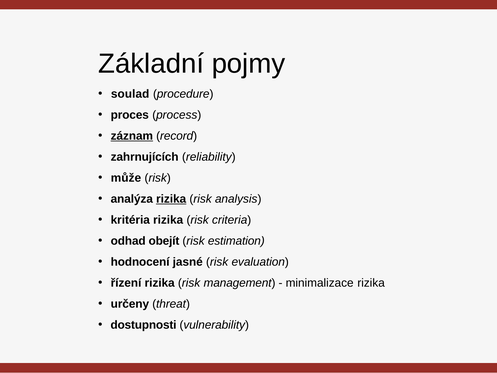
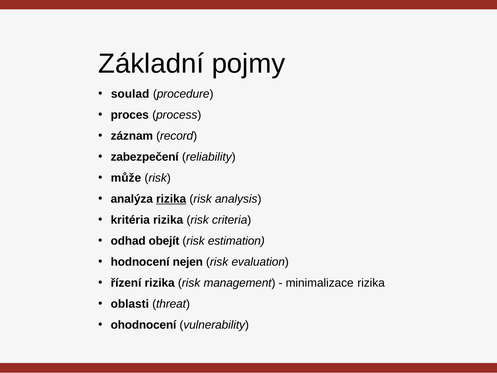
záznam underline: present -> none
zahrnujících: zahrnujících -> zabezpečení
jasné: jasné -> nejen
určeny: určeny -> oblasti
dostupnosti: dostupnosti -> ohodnocení
